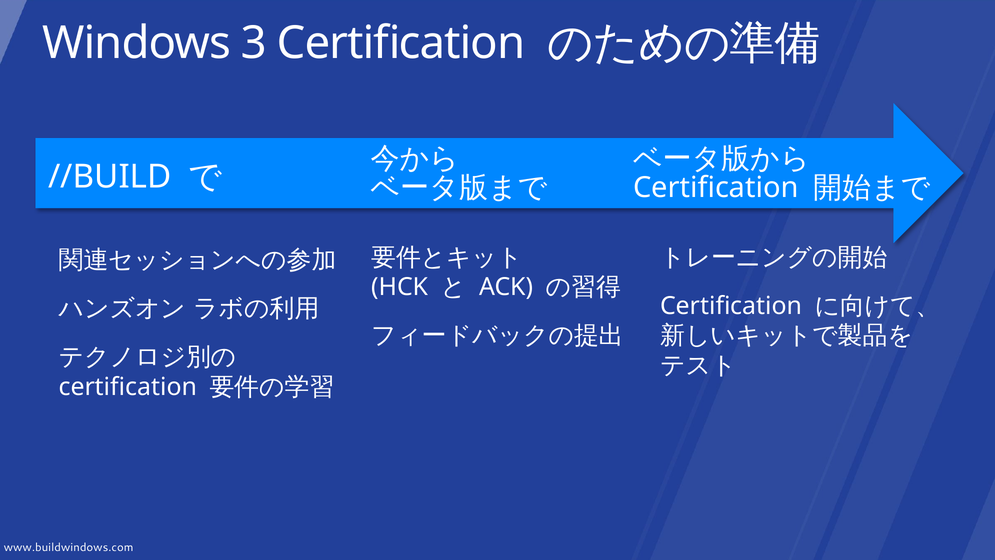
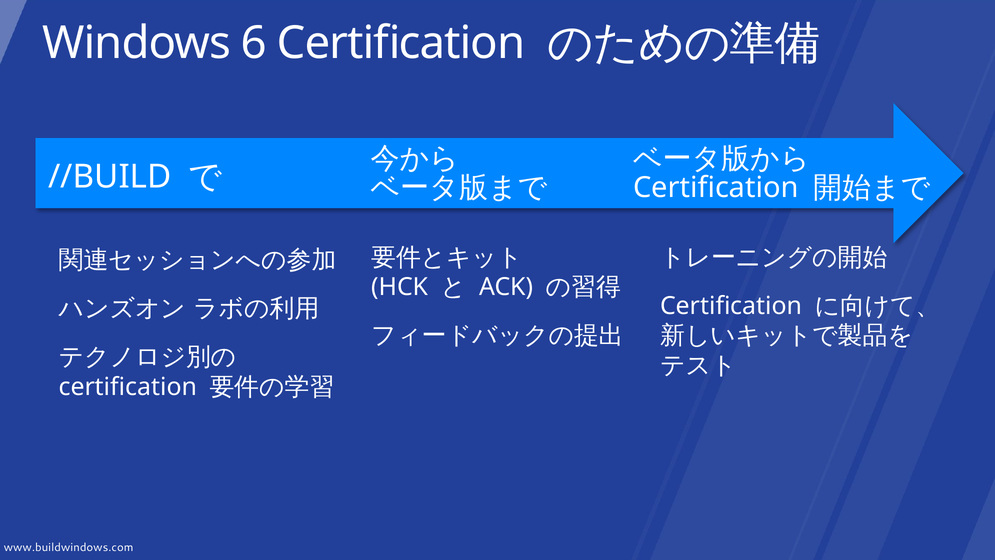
3: 3 -> 6
